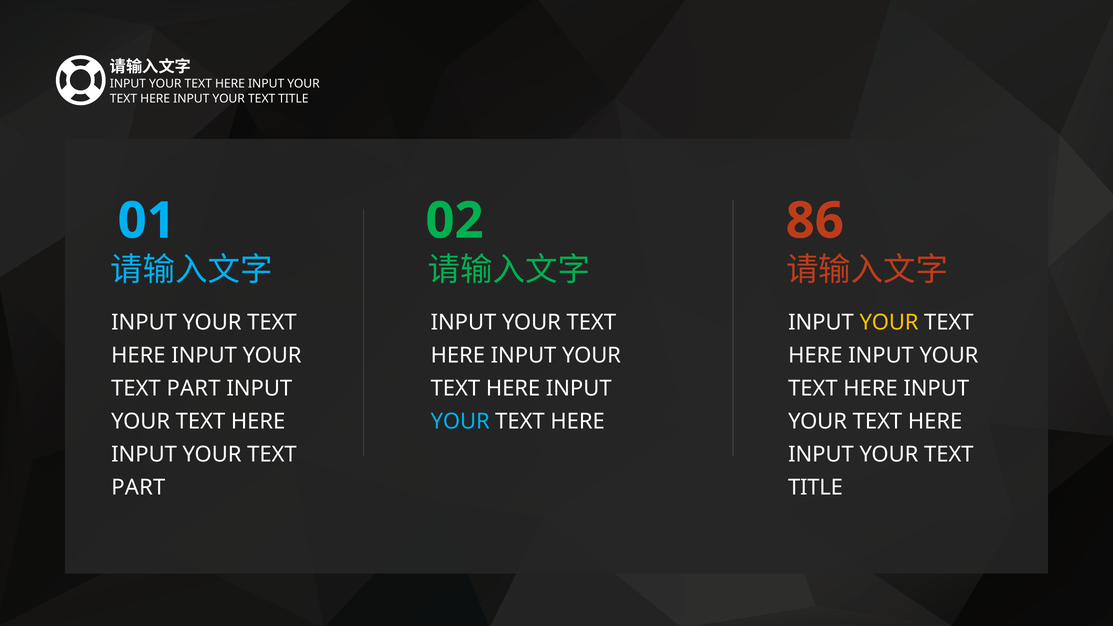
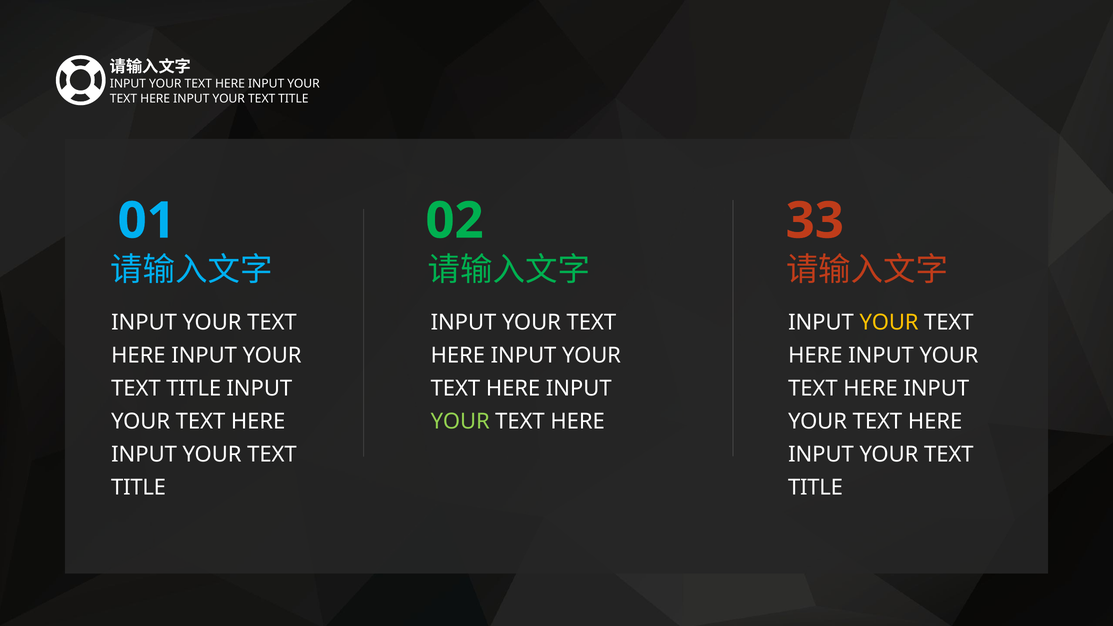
86: 86 -> 33
PART at (194, 389): PART -> TITLE
YOUR at (460, 422) colour: light blue -> light green
PART at (138, 488): PART -> TITLE
